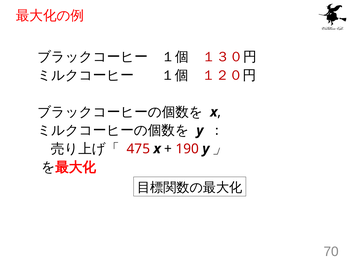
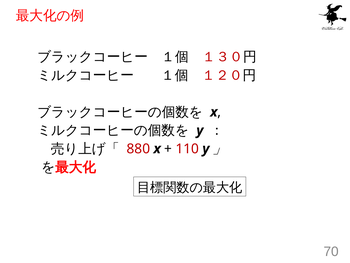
475: 475 -> 880
190: 190 -> 110
